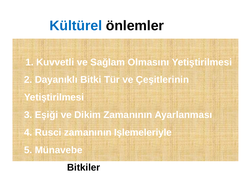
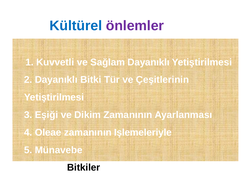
önlemler colour: black -> purple
Sağlam Olmasını: Olmasını -> Dayanıklı
Rusci: Rusci -> Oleae
